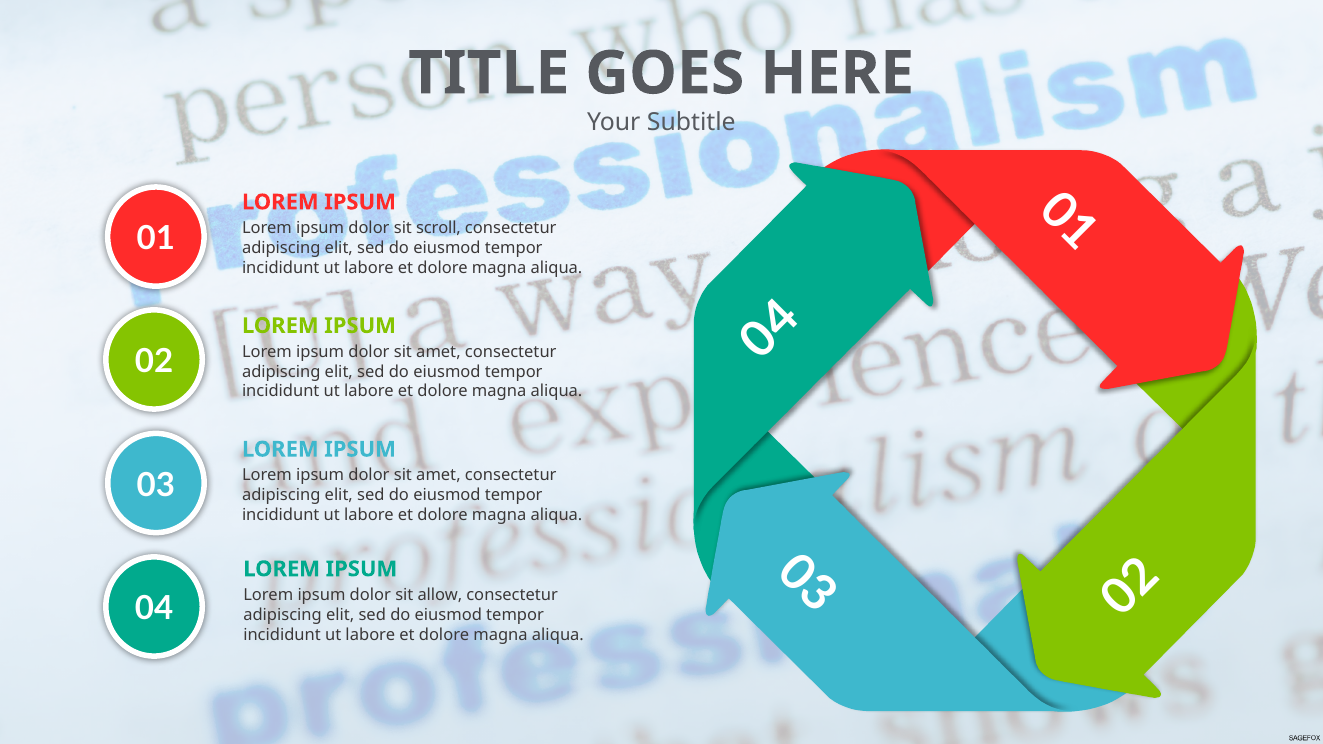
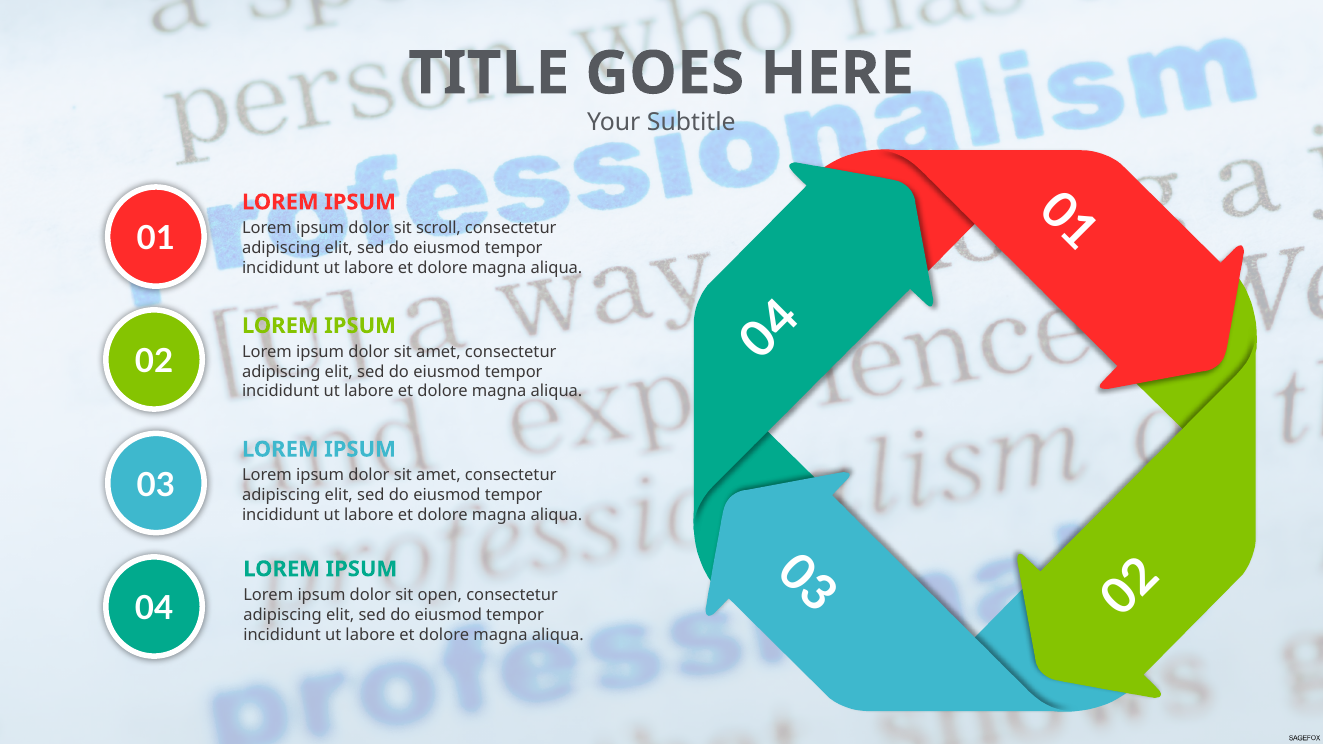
allow: allow -> open
